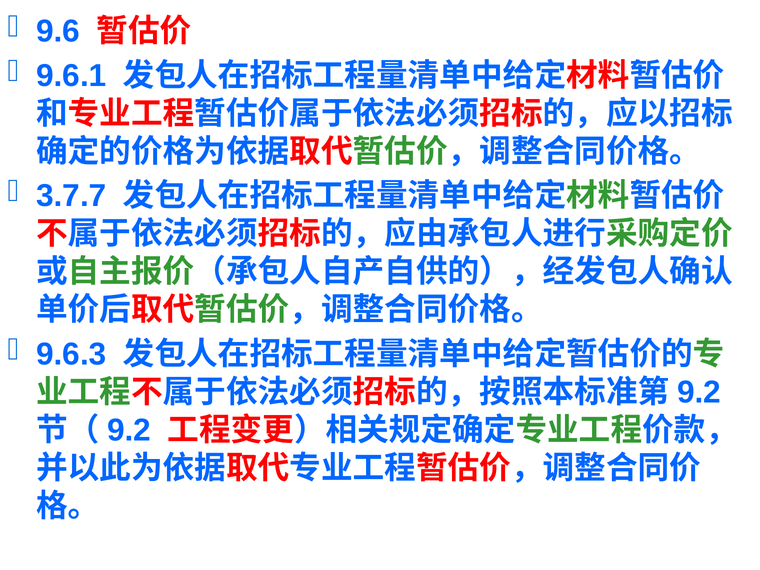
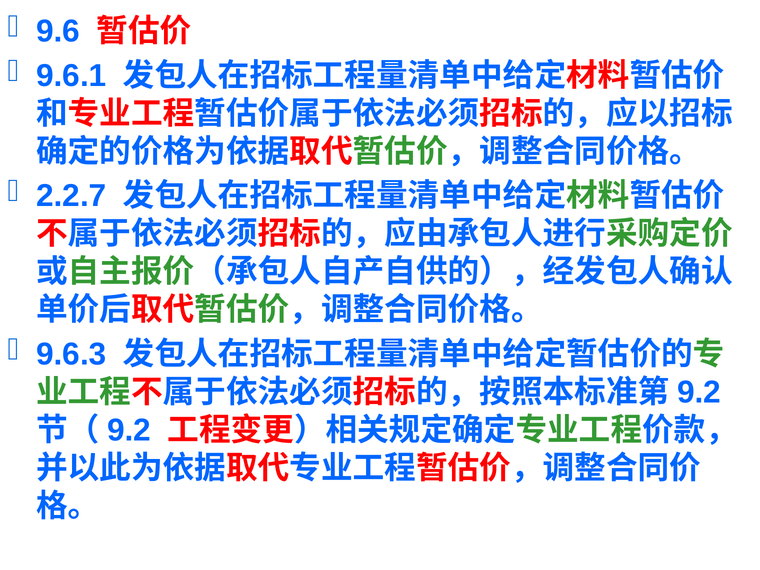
3.7.7: 3.7.7 -> 2.2.7
